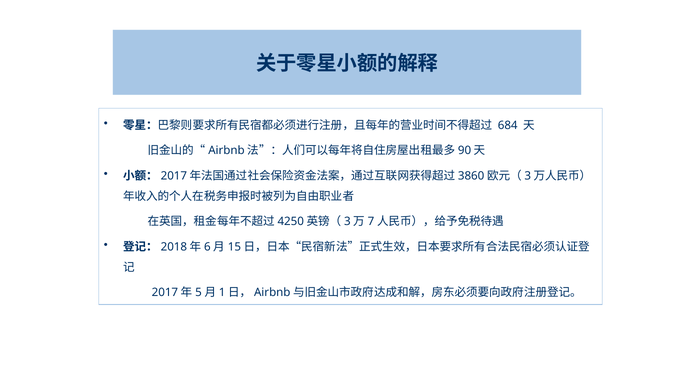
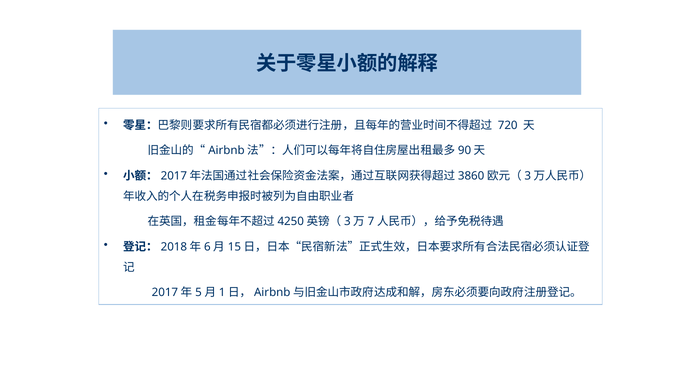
684: 684 -> 720
